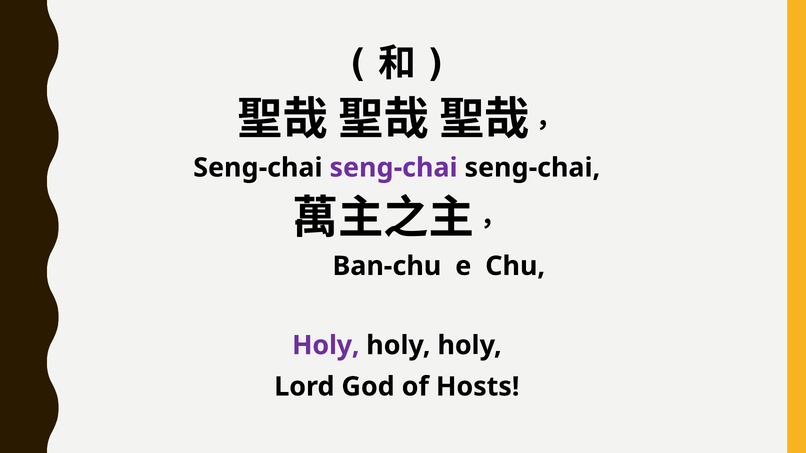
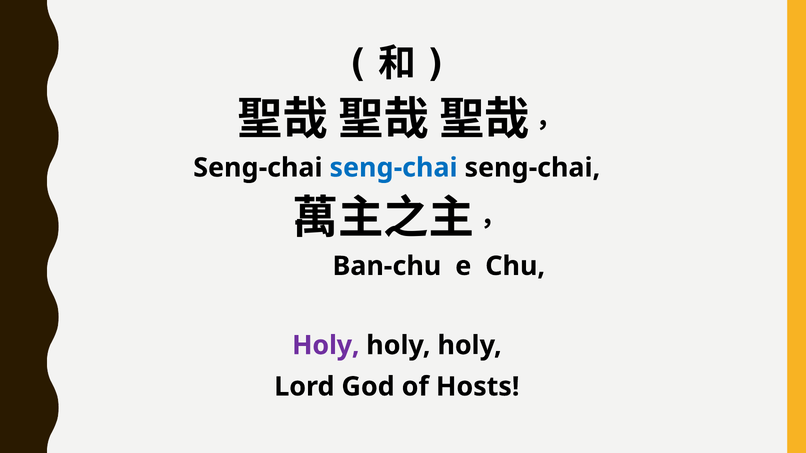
seng-chai at (394, 168) colour: purple -> blue
